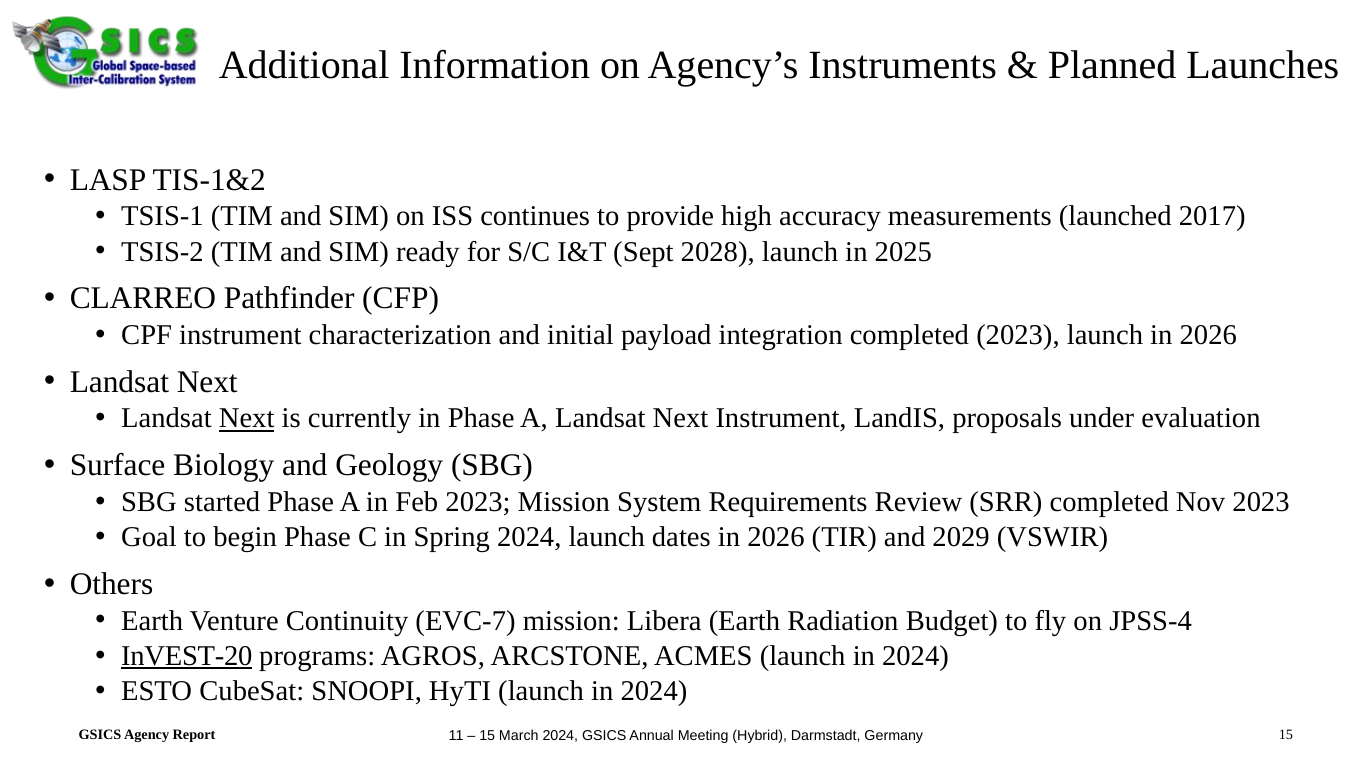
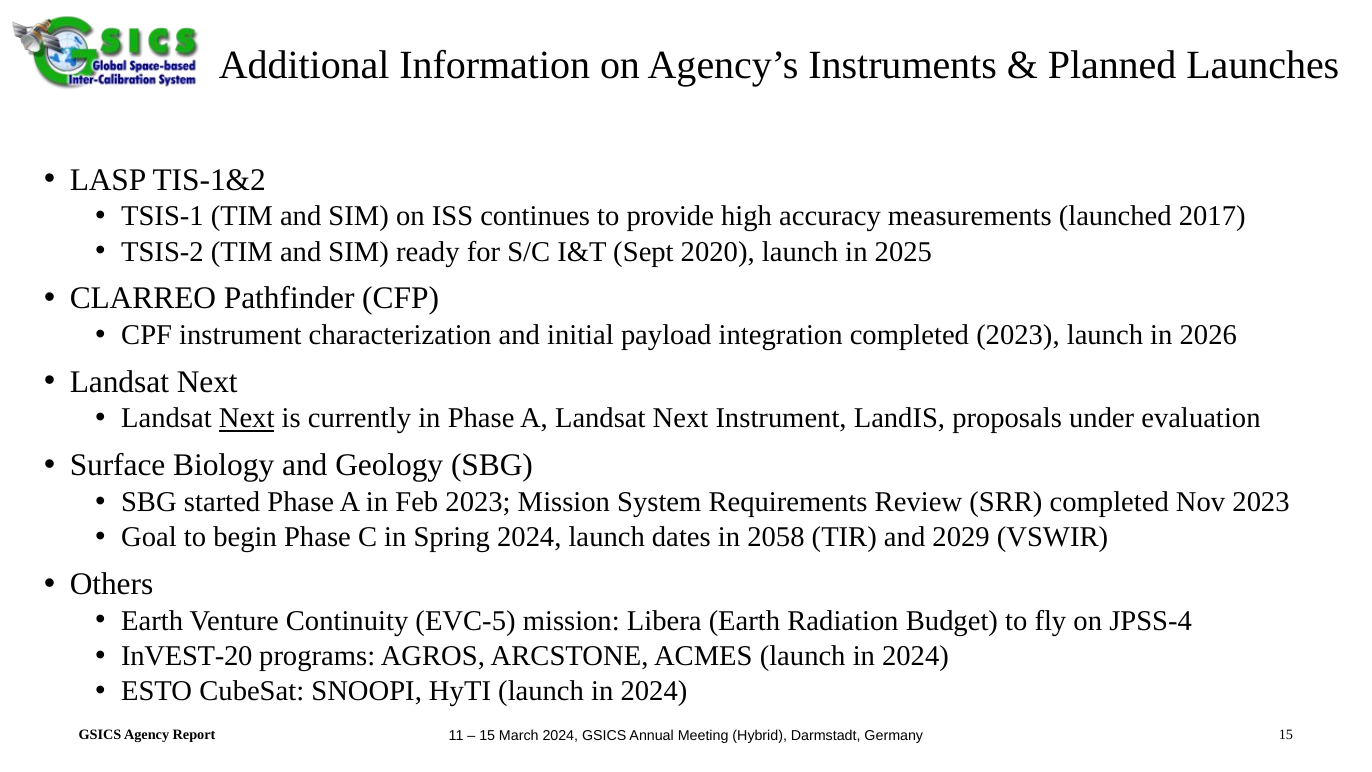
2028: 2028 -> 2020
dates in 2026: 2026 -> 2058
EVC-7: EVC-7 -> EVC-5
InVEST-20 underline: present -> none
